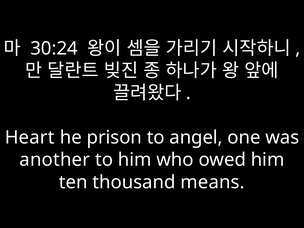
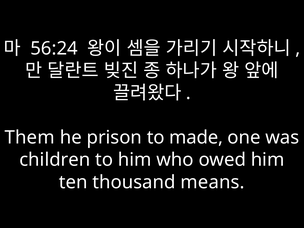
30:24: 30:24 -> 56:24
Heart: Heart -> Them
angel: angel -> made
another: another -> children
